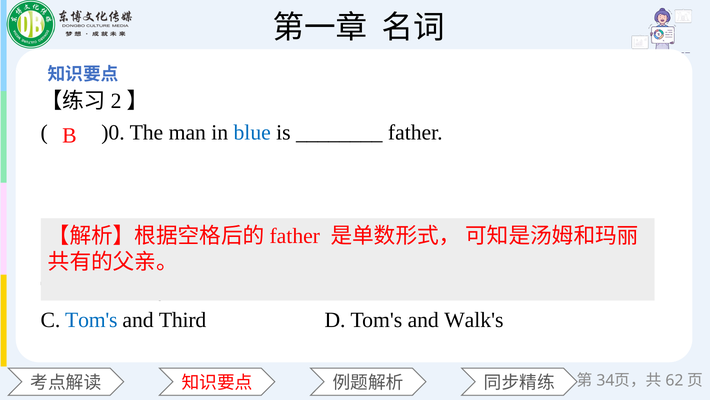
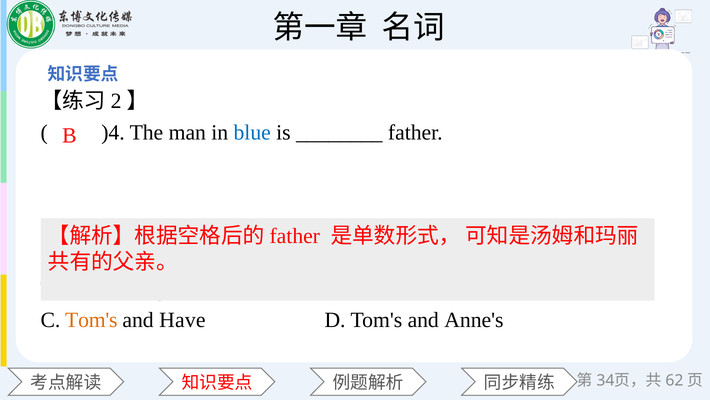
)0: )0 -> )4
Tom's at (91, 320) colour: blue -> orange
Third: Third -> Have
Walk's: Walk's -> Anne's
